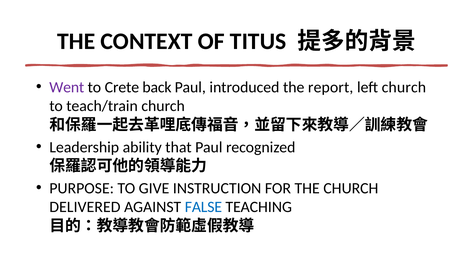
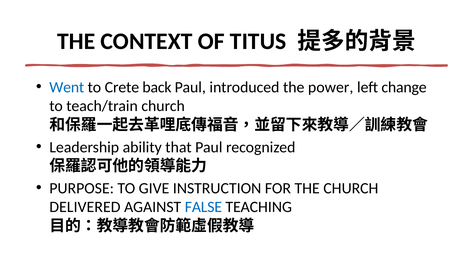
Went colour: purple -> blue
report: report -> power
left church: church -> change
